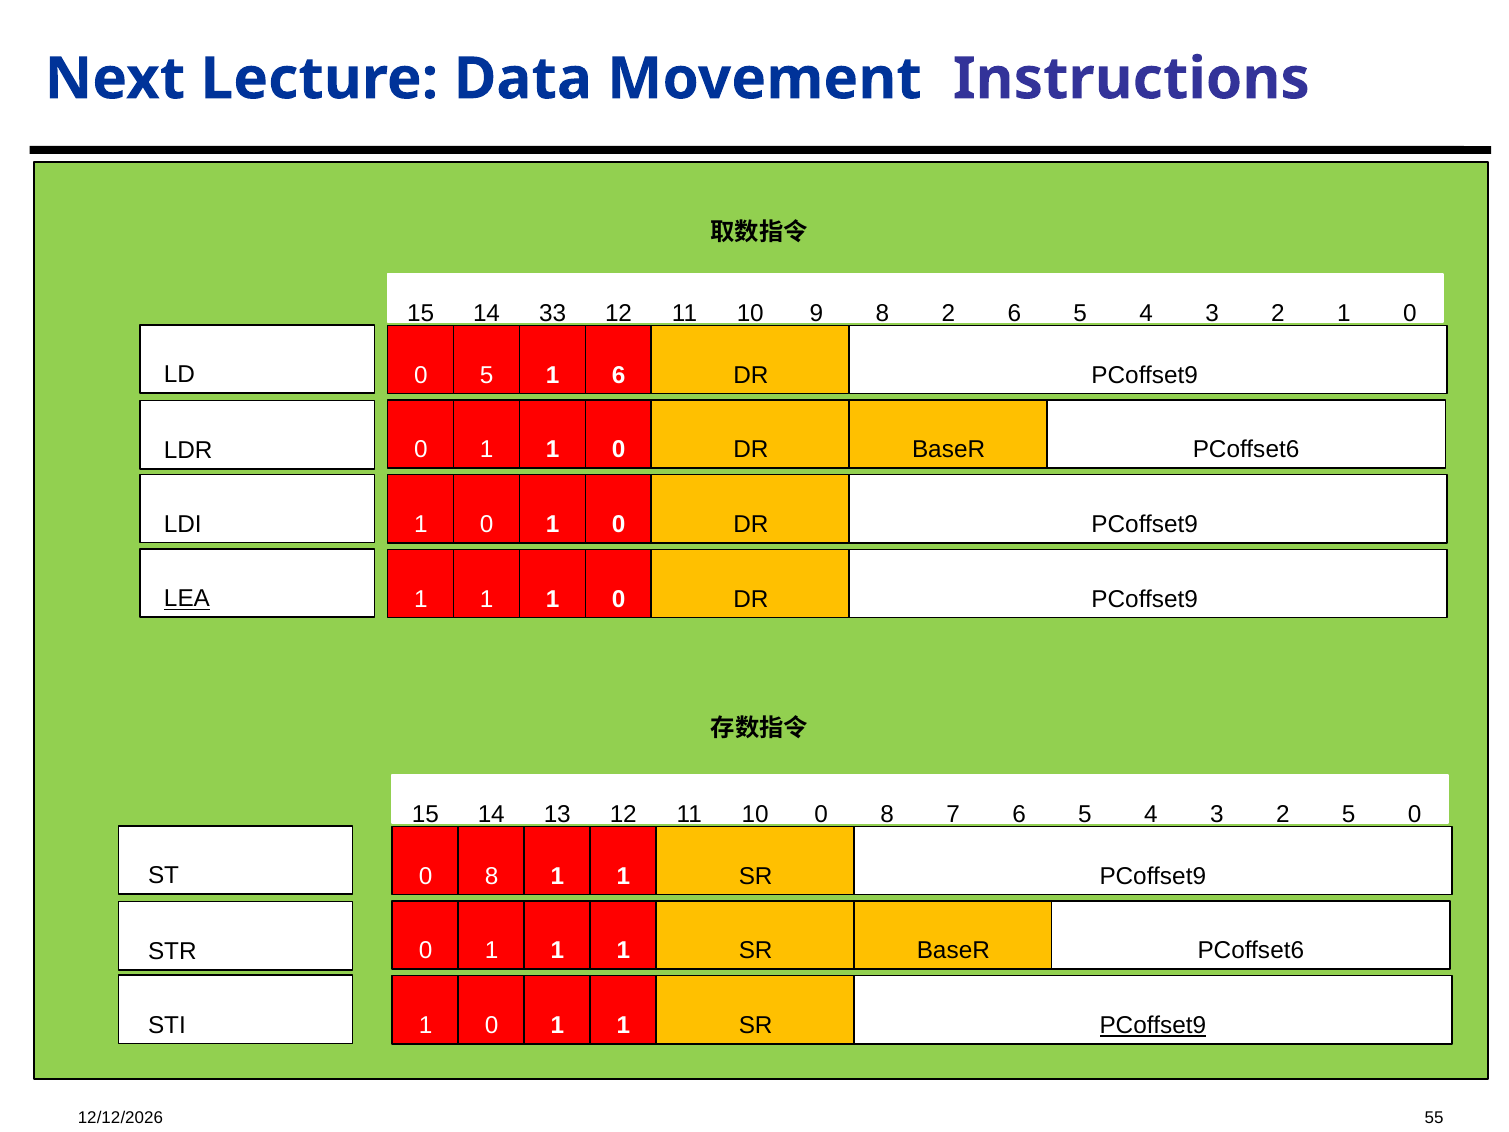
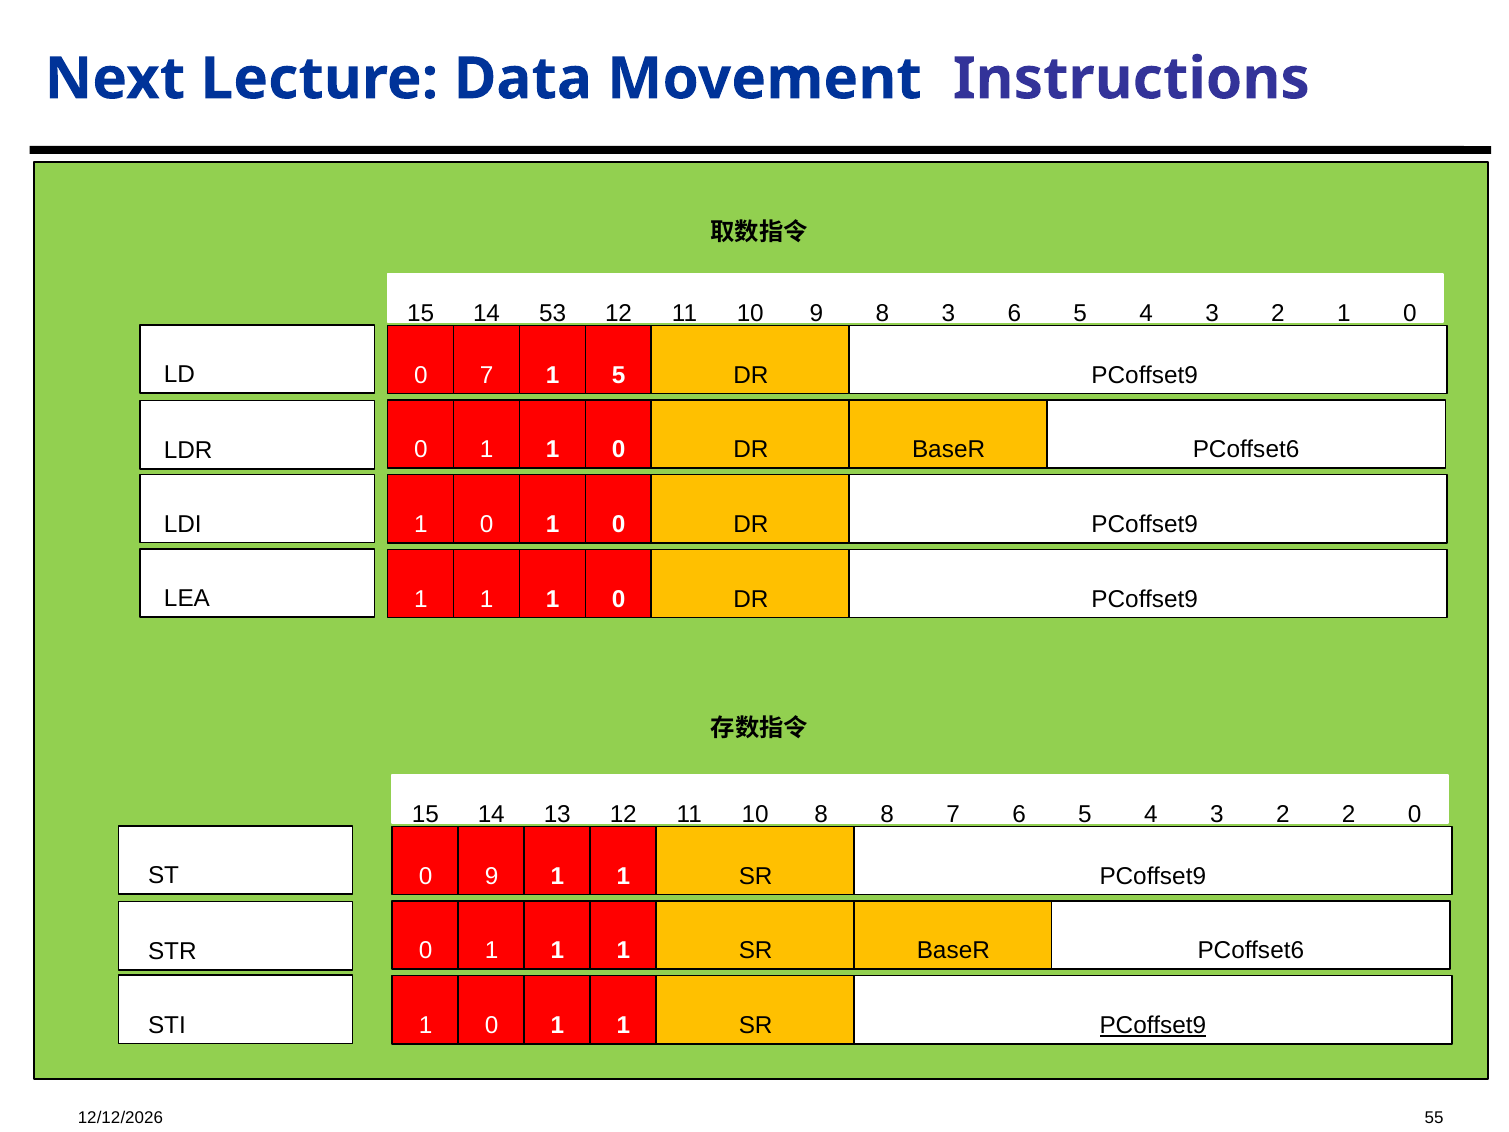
33: 33 -> 53
8 2: 2 -> 3
0 5: 5 -> 7
1 6: 6 -> 5
LEA underline: present -> none
10 0: 0 -> 8
2 5: 5 -> 2
8 at (492, 876): 8 -> 9
